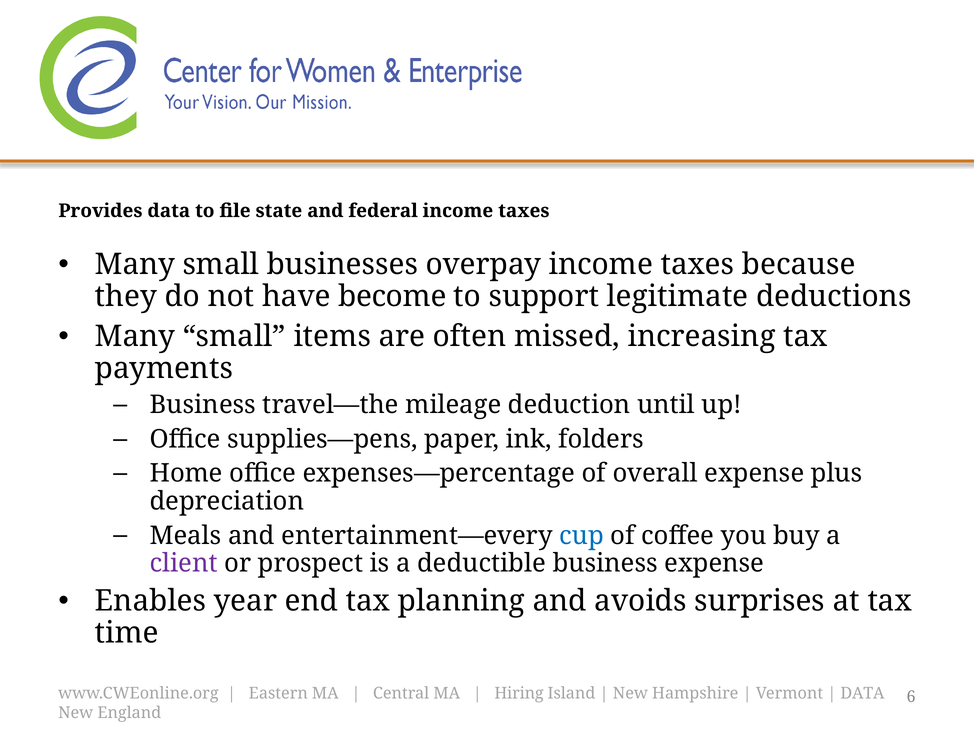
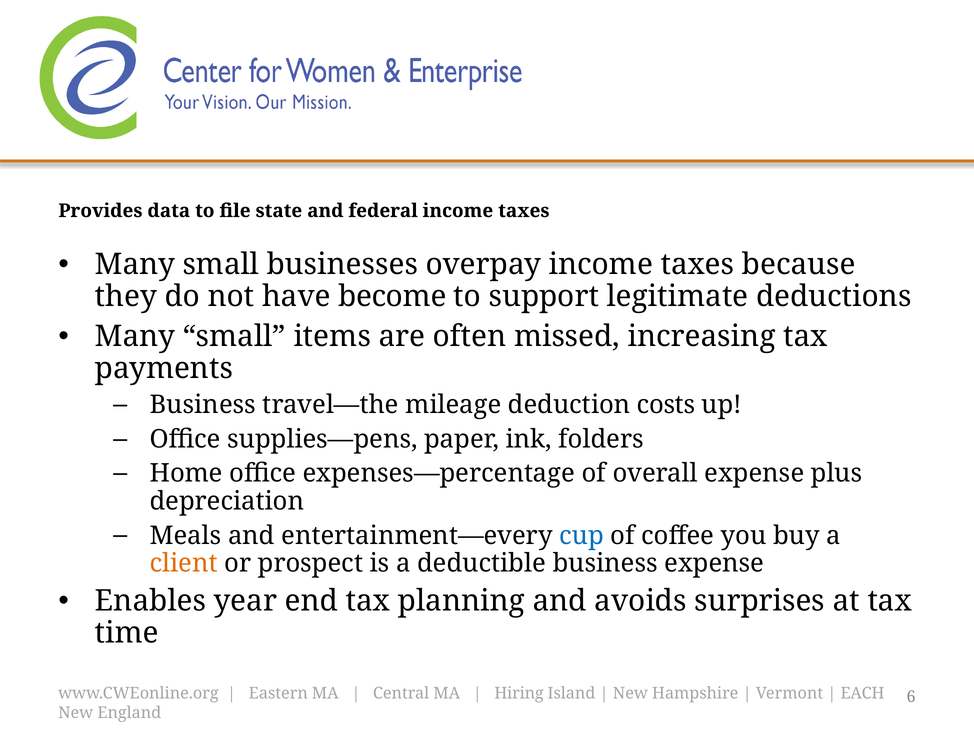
until: until -> costs
client colour: purple -> orange
DATA at (862, 693): DATA -> EACH
